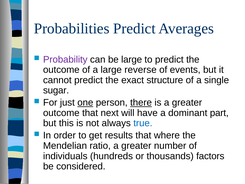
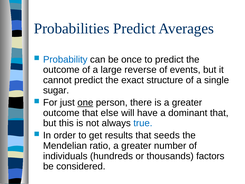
Probability colour: purple -> blue
be large: large -> once
there underline: present -> none
next: next -> else
dominant part: part -> that
where: where -> seeds
